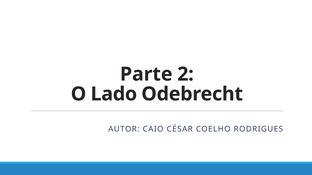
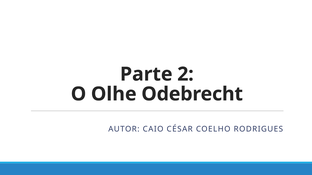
Lado: Lado -> Olhe
